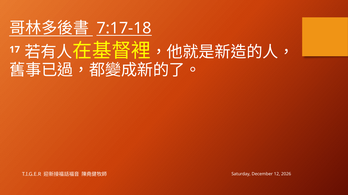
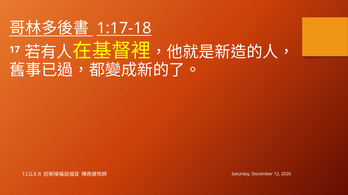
7:17-18: 7:17-18 -> 1:17-18
